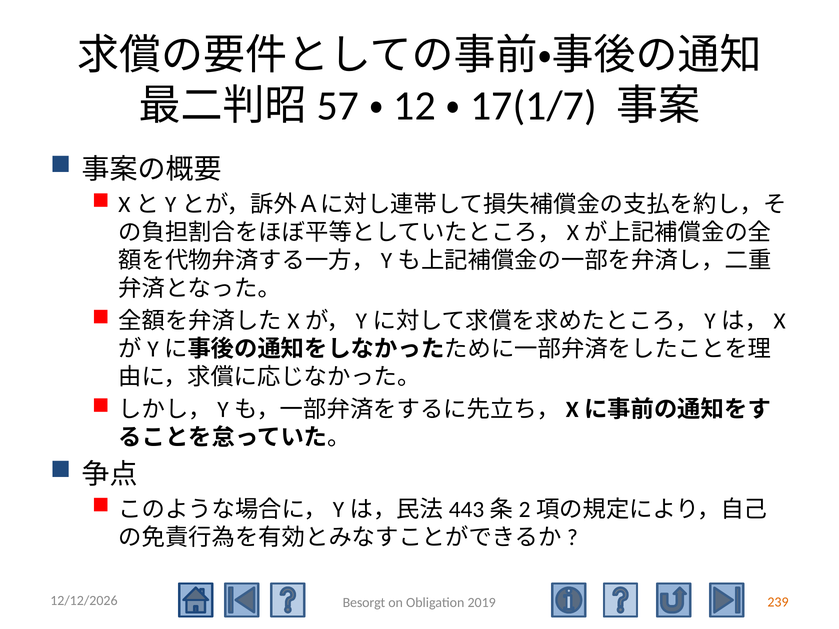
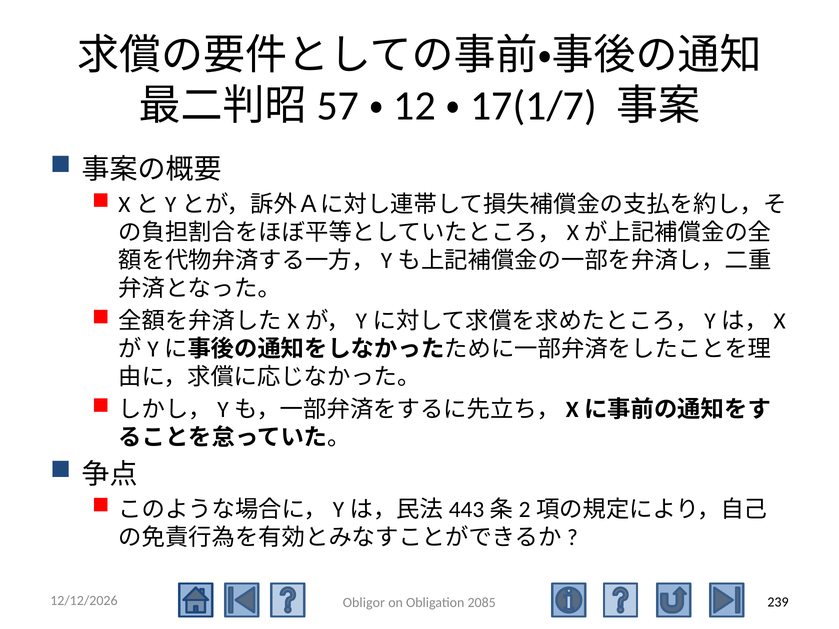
239 colour: orange -> black
Besorgt: Besorgt -> Obligor
2019: 2019 -> 2085
